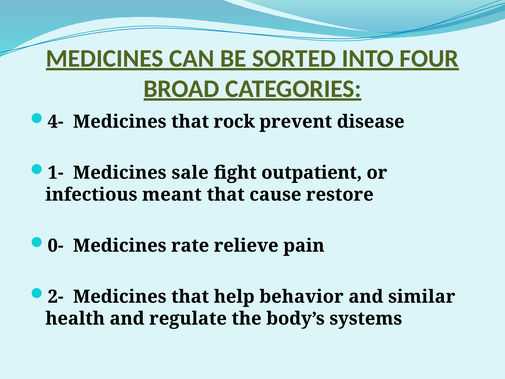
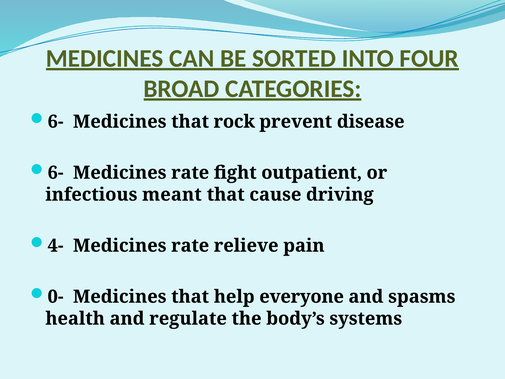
4- at (56, 122): 4- -> 6-
1- at (56, 173): 1- -> 6-
sale at (190, 173): sale -> rate
restore: restore -> driving
0-: 0- -> 4-
2-: 2- -> 0-
behavior: behavior -> everyone
similar: similar -> spasms
